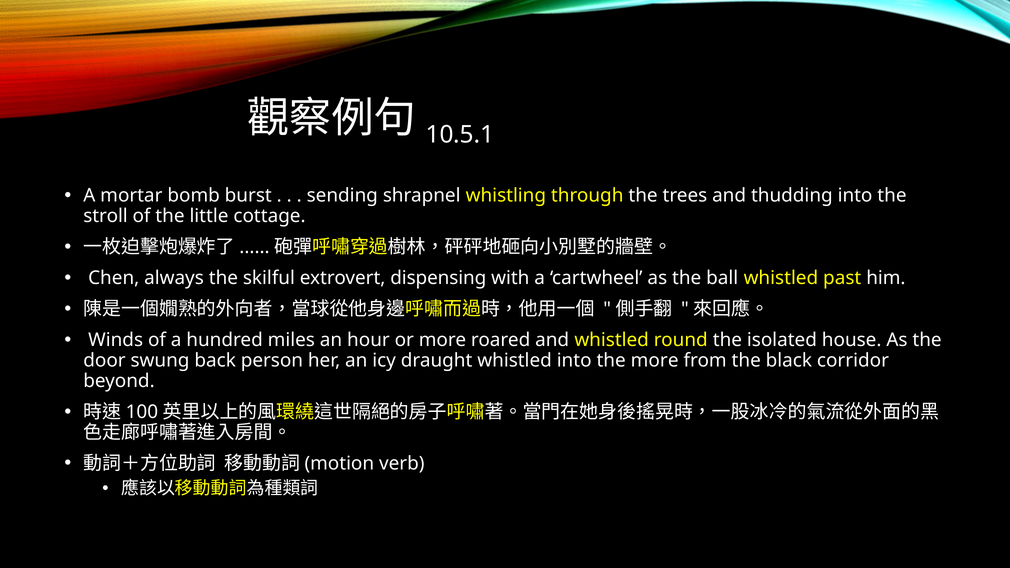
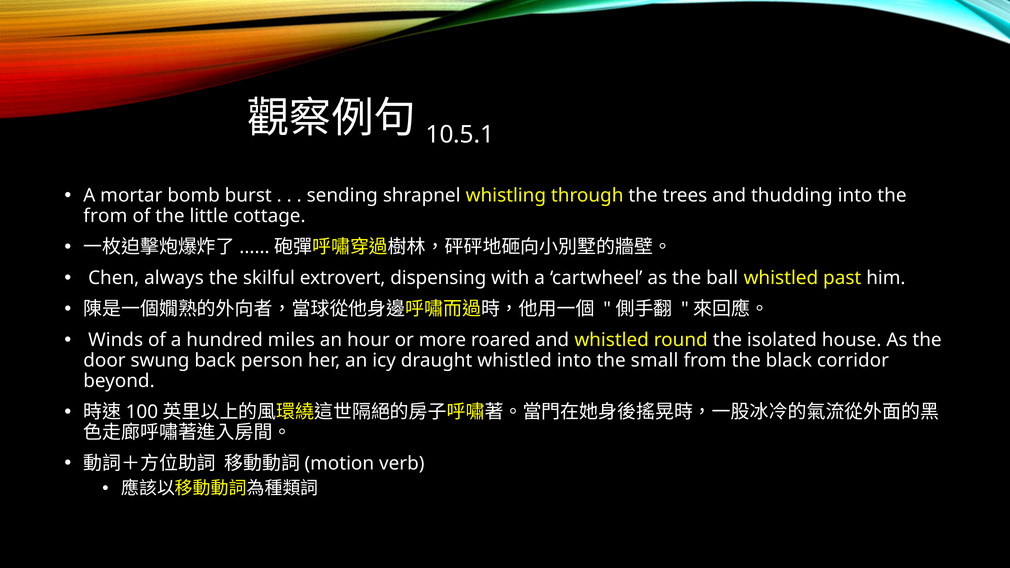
stroll at (106, 216): stroll -> from
the more: more -> small
